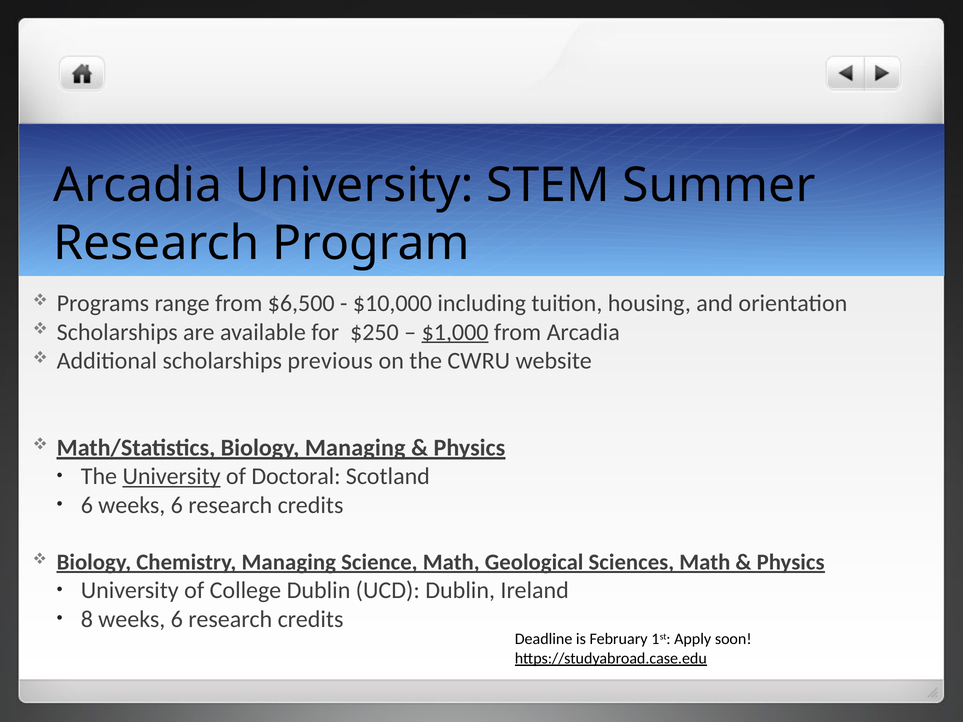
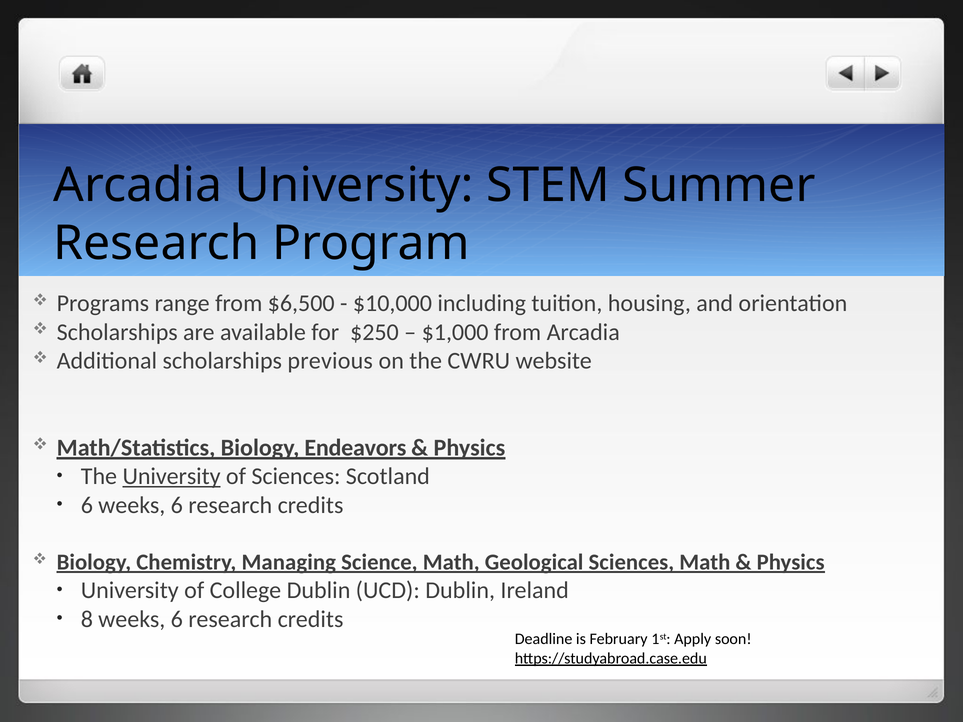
$1,000 underline: present -> none
Biology Managing: Managing -> Endeavors
of Doctoral: Doctoral -> Sciences
